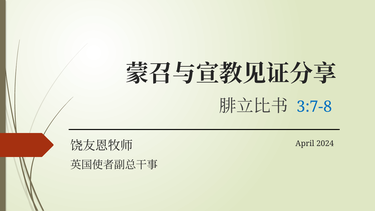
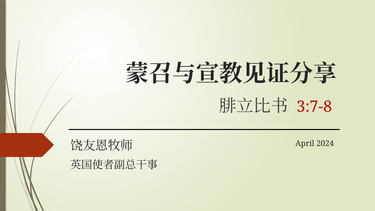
3:7-8 colour: blue -> red
